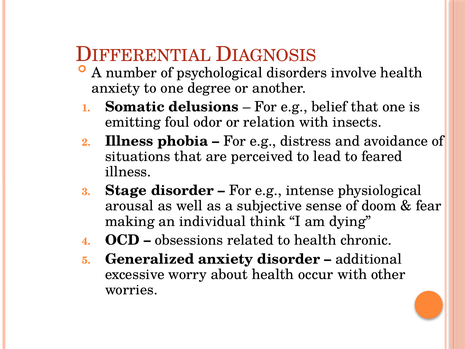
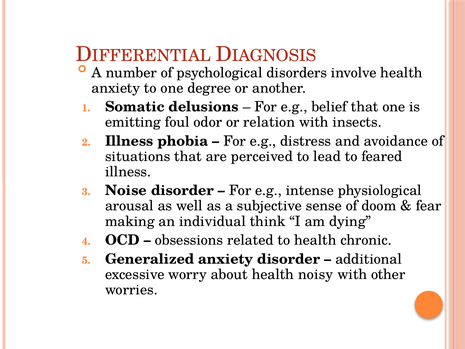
Stage: Stage -> Noise
occur: occur -> noisy
